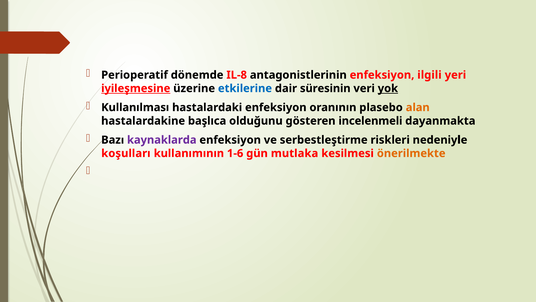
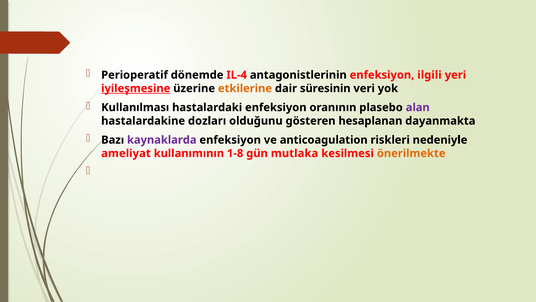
IL-8: IL-8 -> IL-4
etkilerine colour: blue -> orange
yok underline: present -> none
alan colour: orange -> purple
başlıca: başlıca -> dozları
incelenmeli: incelenmeli -> hesaplanan
serbestleştirme: serbestleştirme -> anticoagulation
koşulları: koşulları -> ameliyat
1-6: 1-6 -> 1-8
